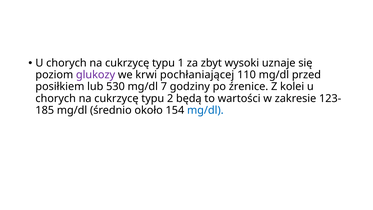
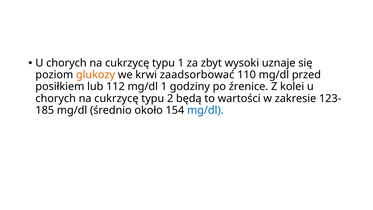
glukozy colour: purple -> orange
pochłaniającej: pochłaniającej -> zaadsorbować
530: 530 -> 112
mg/dl 7: 7 -> 1
